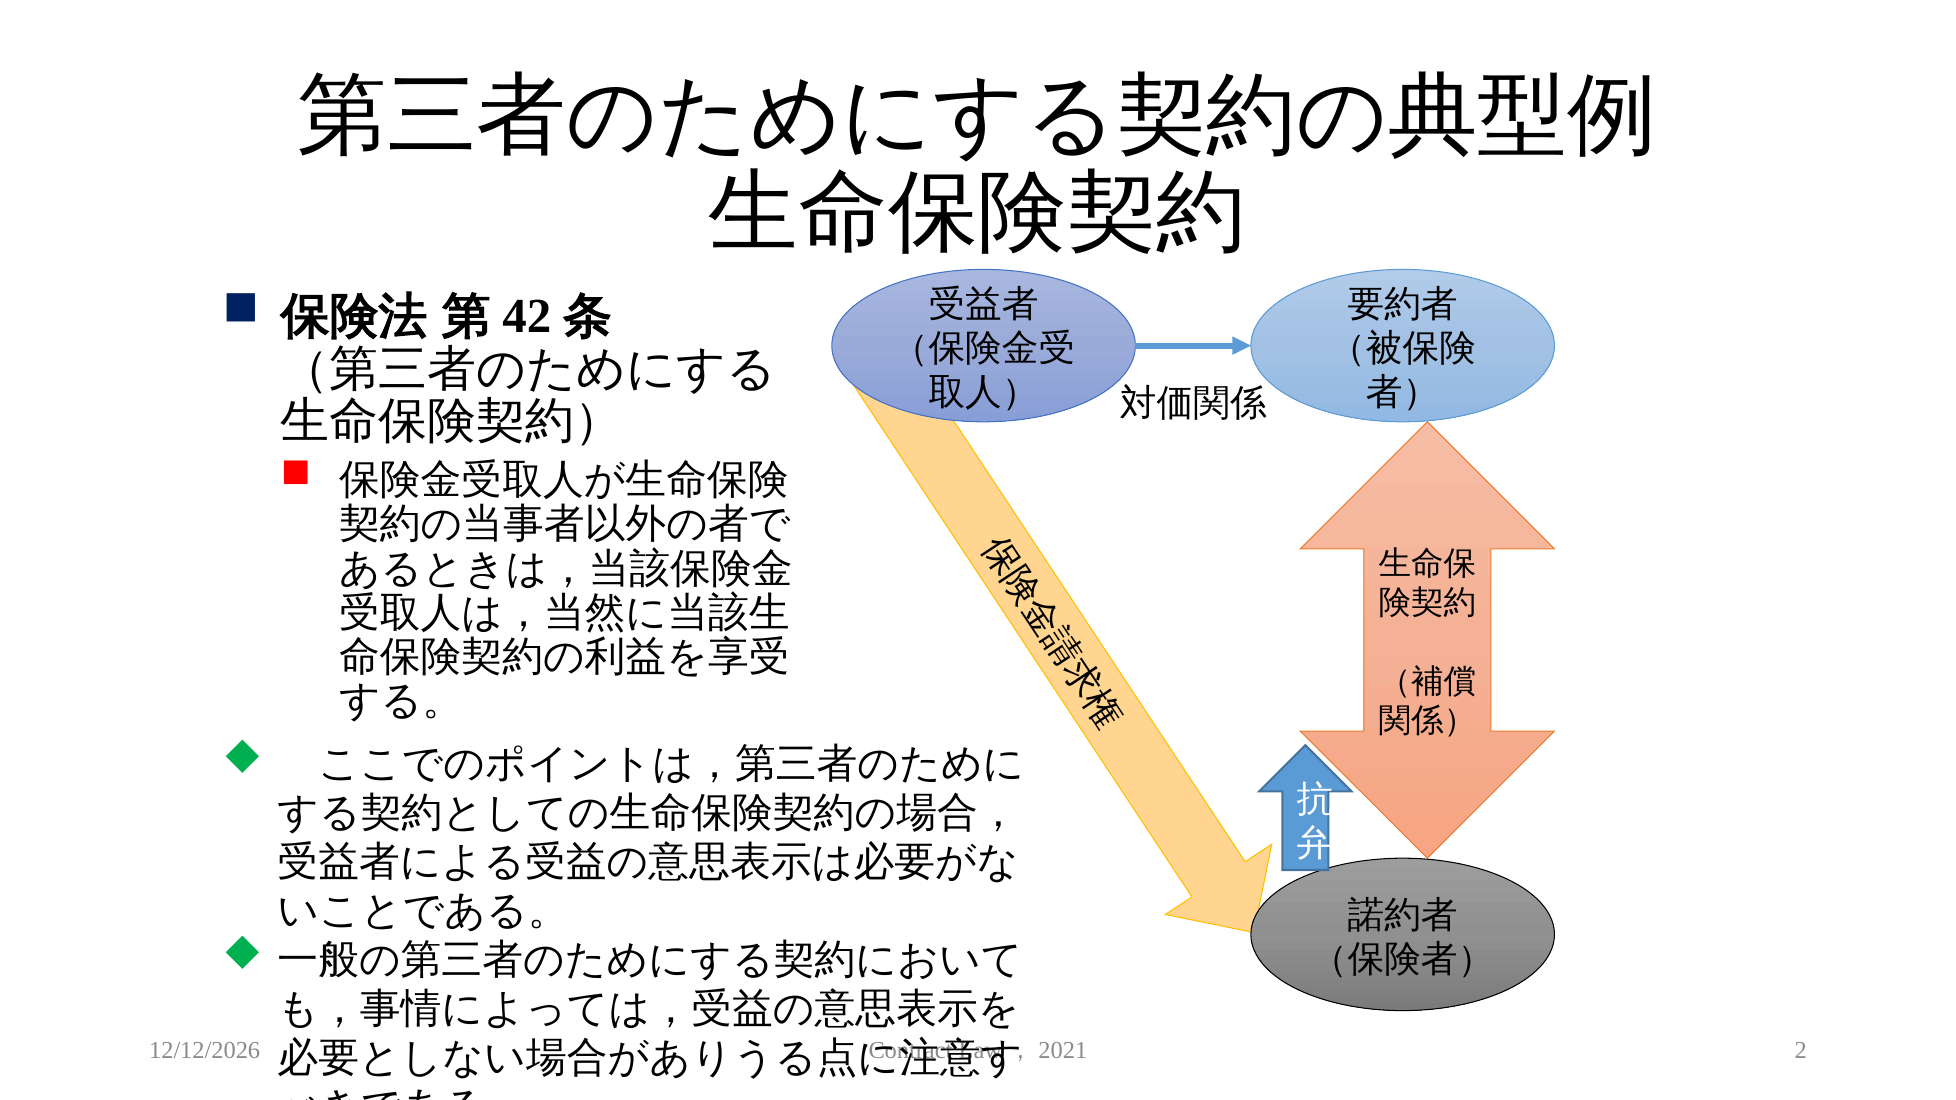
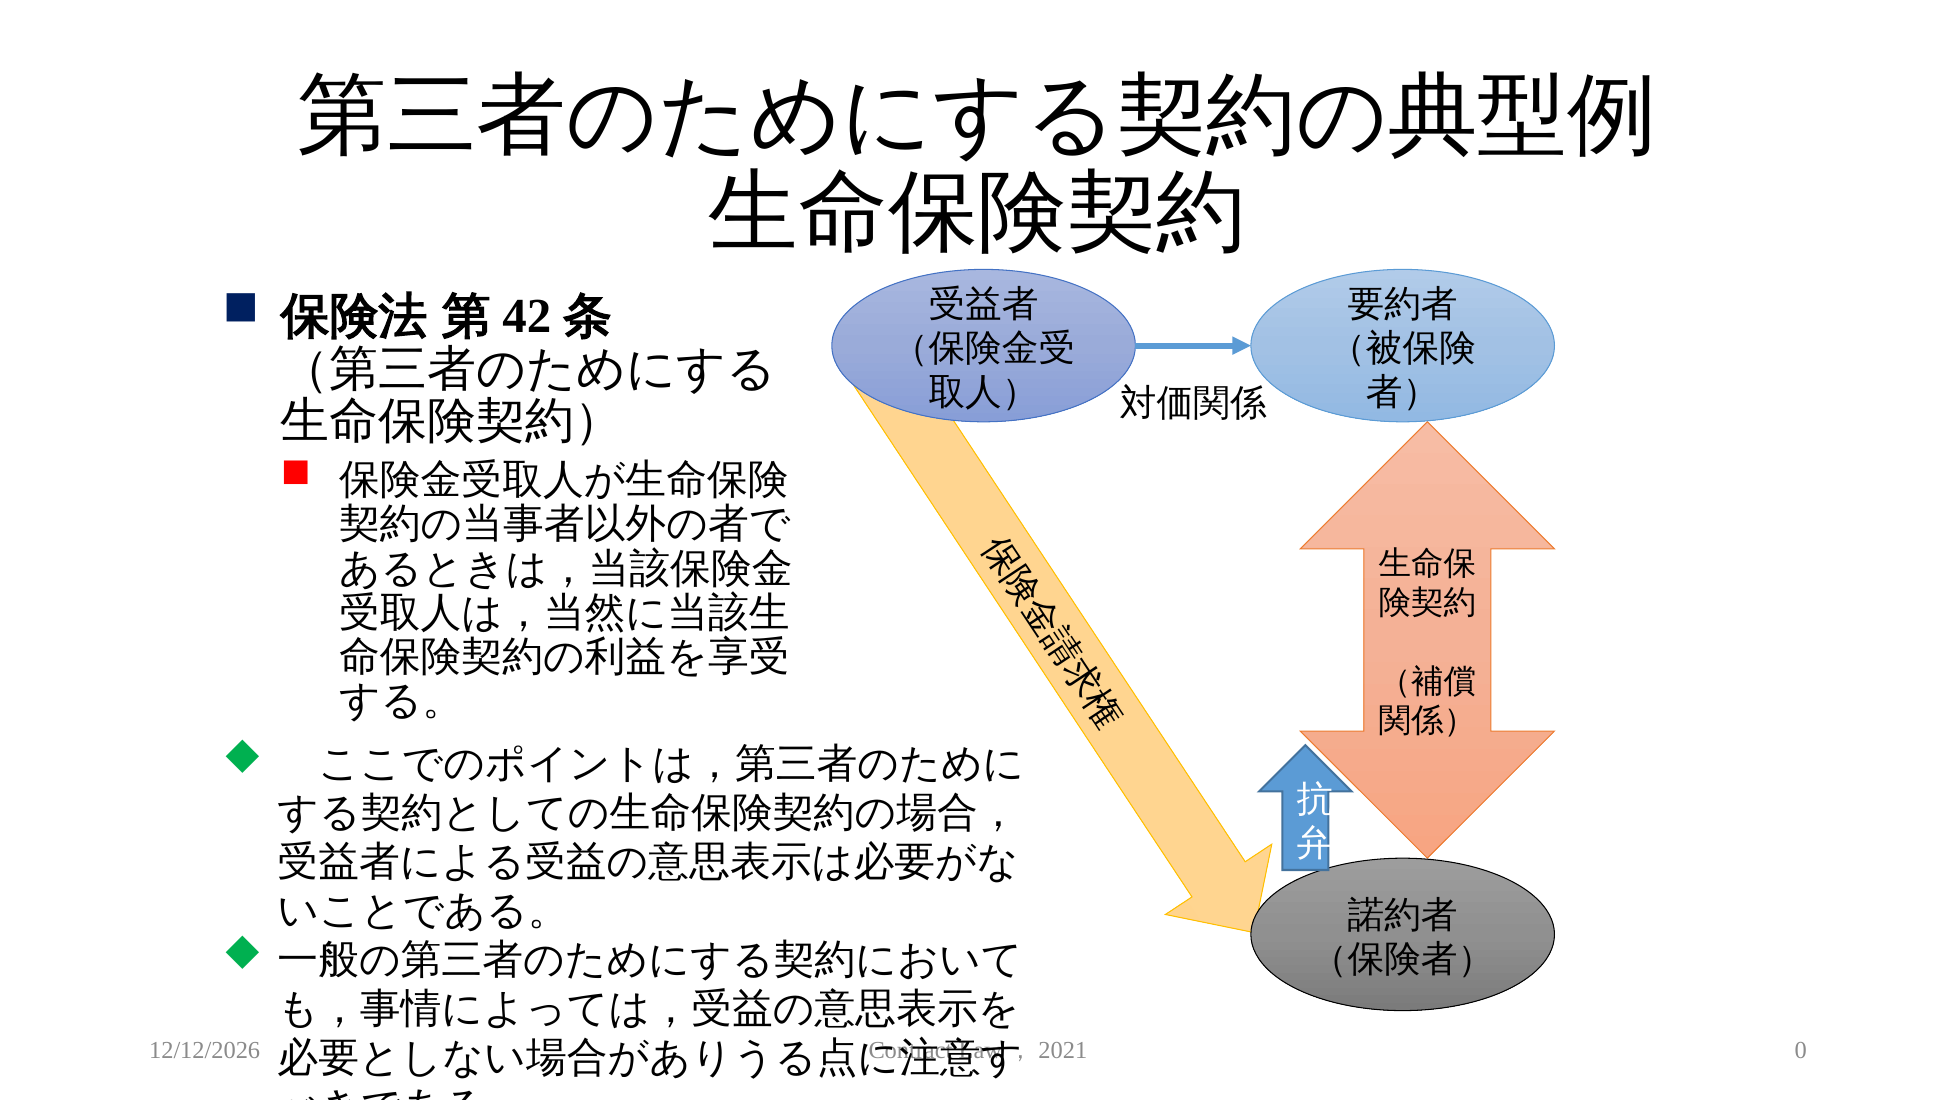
2: 2 -> 0
